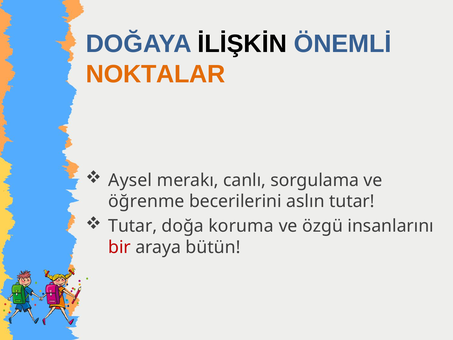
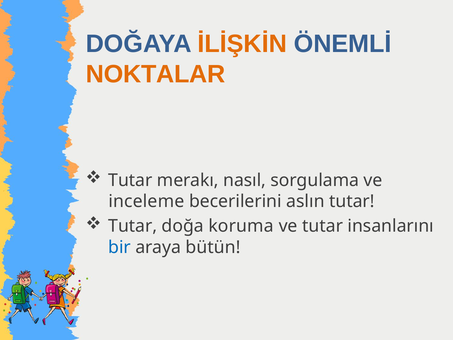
İLİŞKİN colour: black -> orange
Aysel at (130, 180): Aysel -> Tutar
canlı: canlı -> nasıl
öğrenme: öğrenme -> inceleme
ve özgü: özgü -> tutar
bir colour: red -> blue
